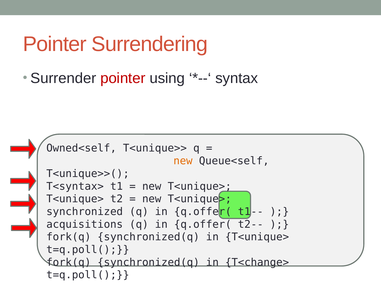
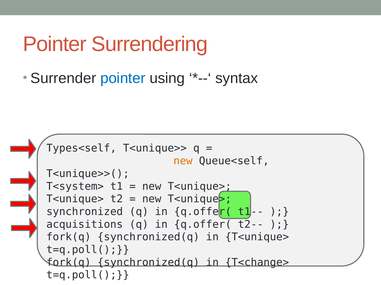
pointer at (123, 78) colour: red -> blue
Owned<self: Owned<self -> Types<self
T<syntax>: T<syntax> -> T<system>
